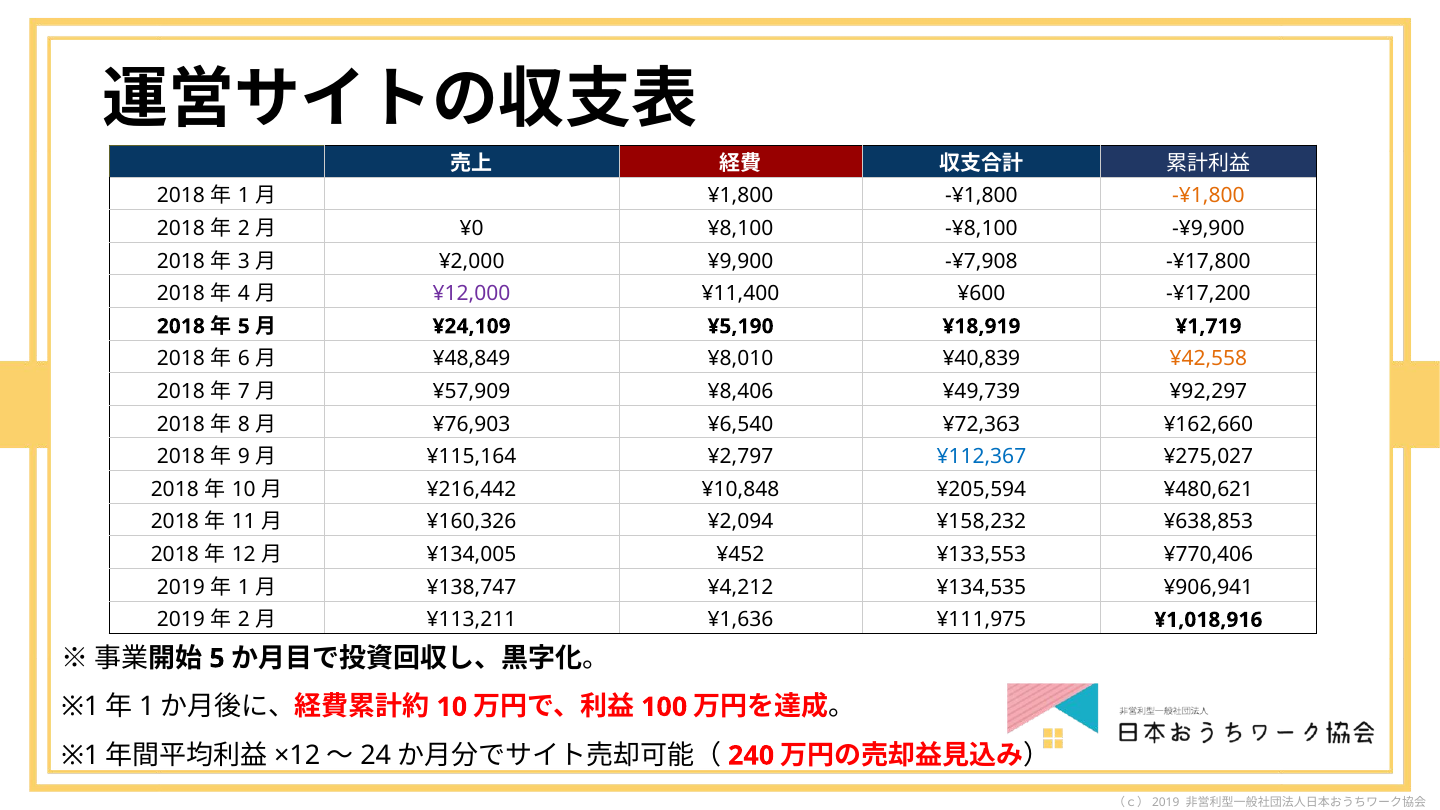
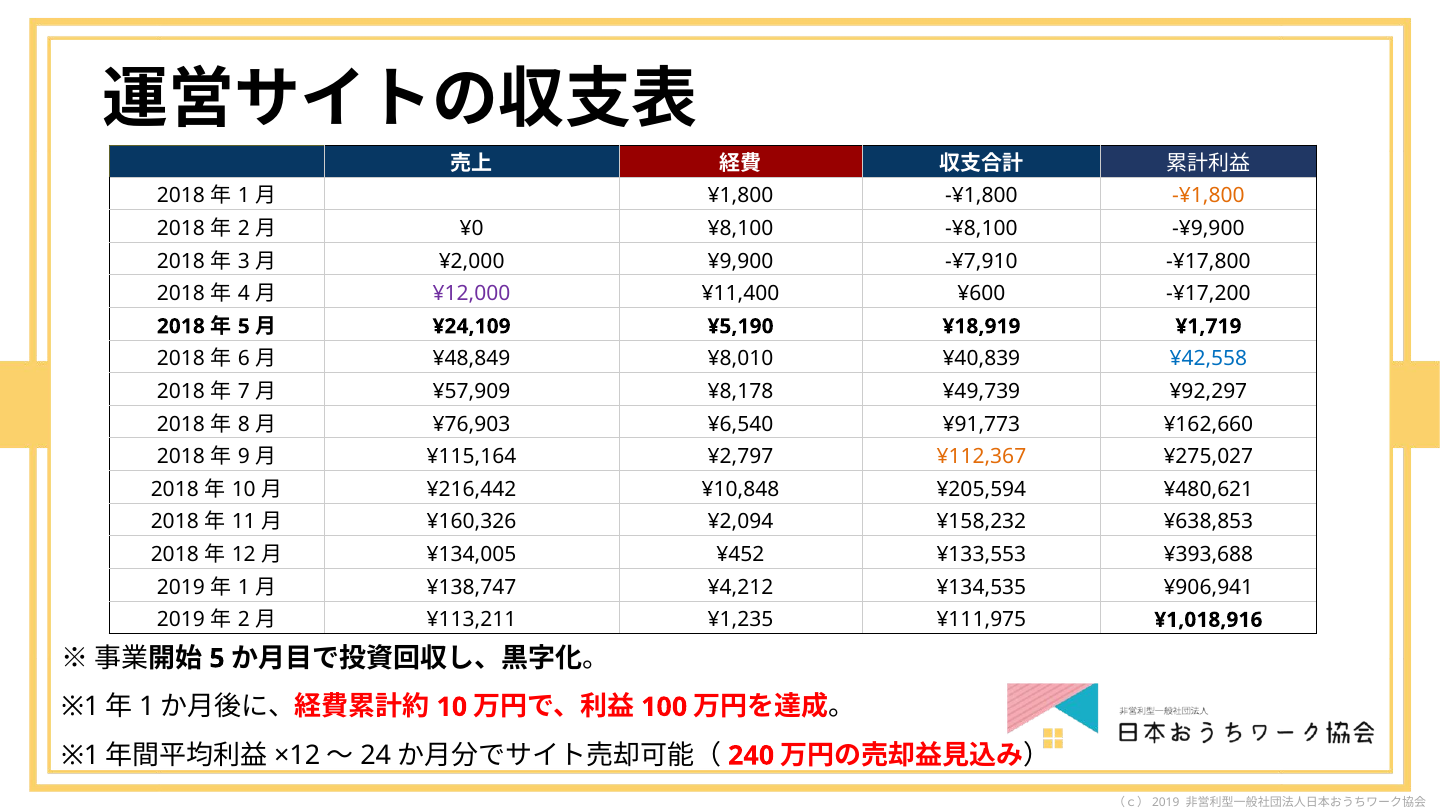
-¥7,908: -¥7,908 -> -¥7,910
¥42,558 colour: orange -> blue
¥8,406: ¥8,406 -> ¥8,178
¥72,363: ¥72,363 -> ¥91,773
¥112,367 colour: blue -> orange
¥770,406: ¥770,406 -> ¥393,688
¥1,636: ¥1,636 -> ¥1,235
